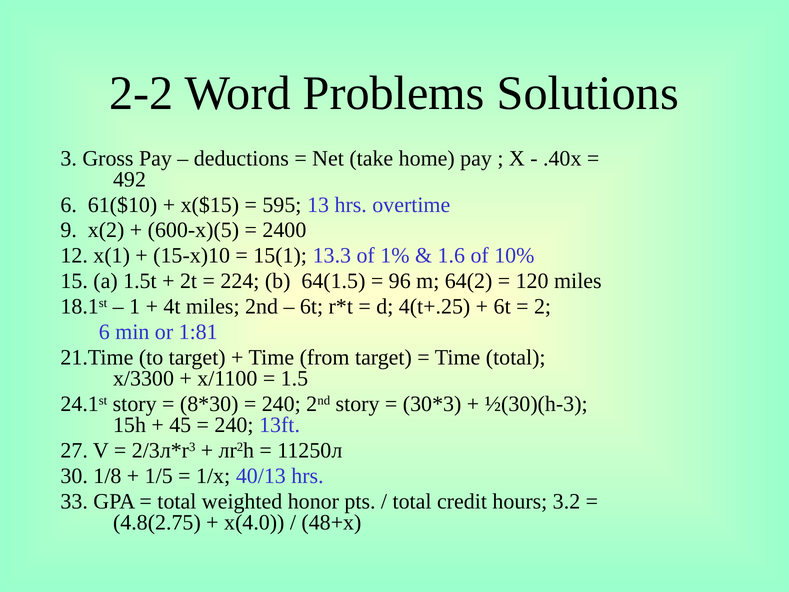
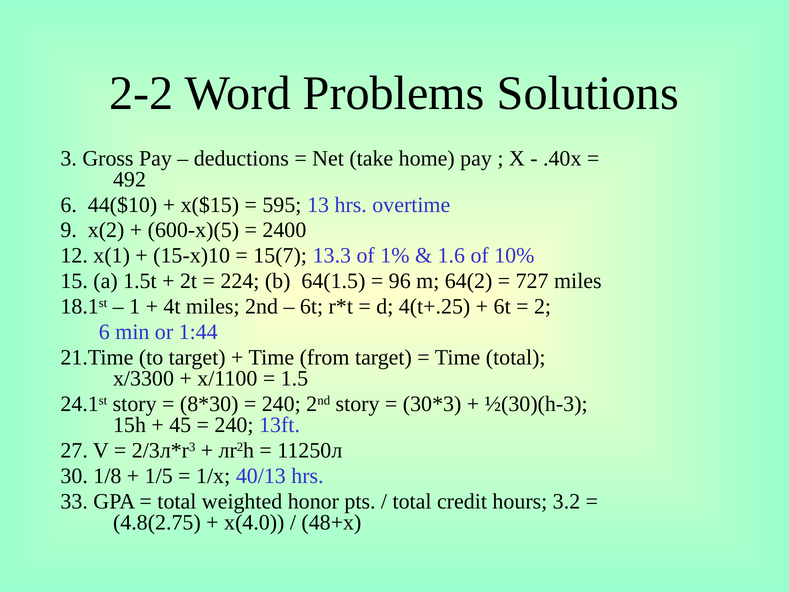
61($10: 61($10 -> 44($10
15(1: 15(1 -> 15(7
120: 120 -> 727
1:81: 1:81 -> 1:44
